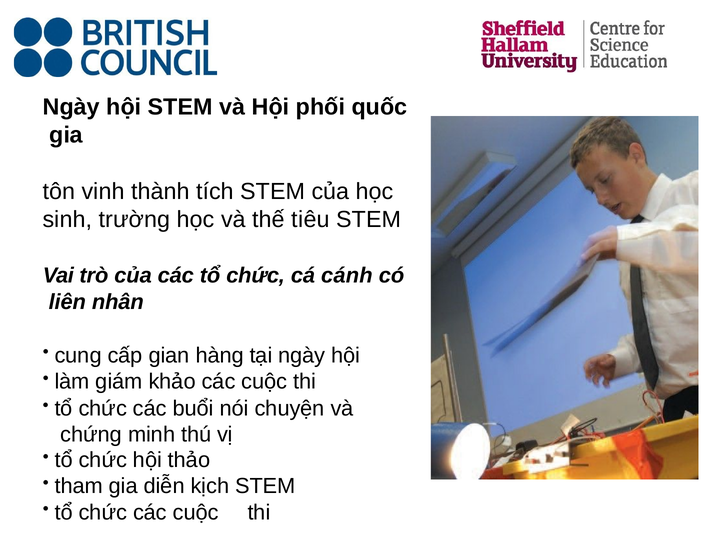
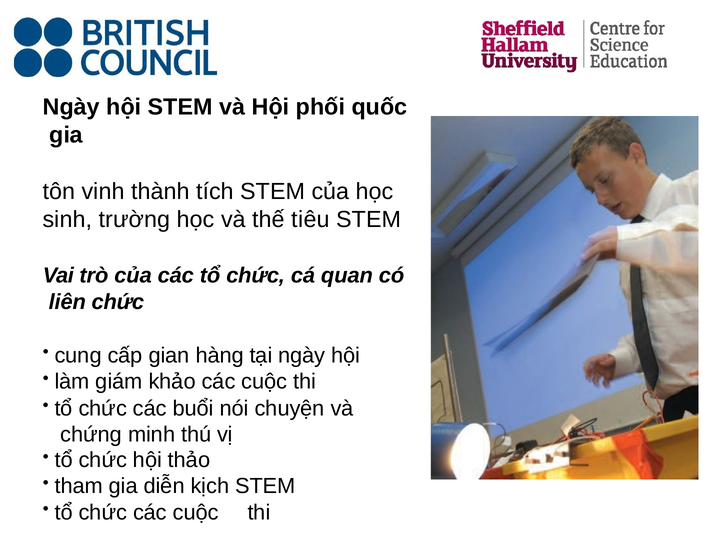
cánh: cánh -> quan
liên nhân: nhân -> chức
